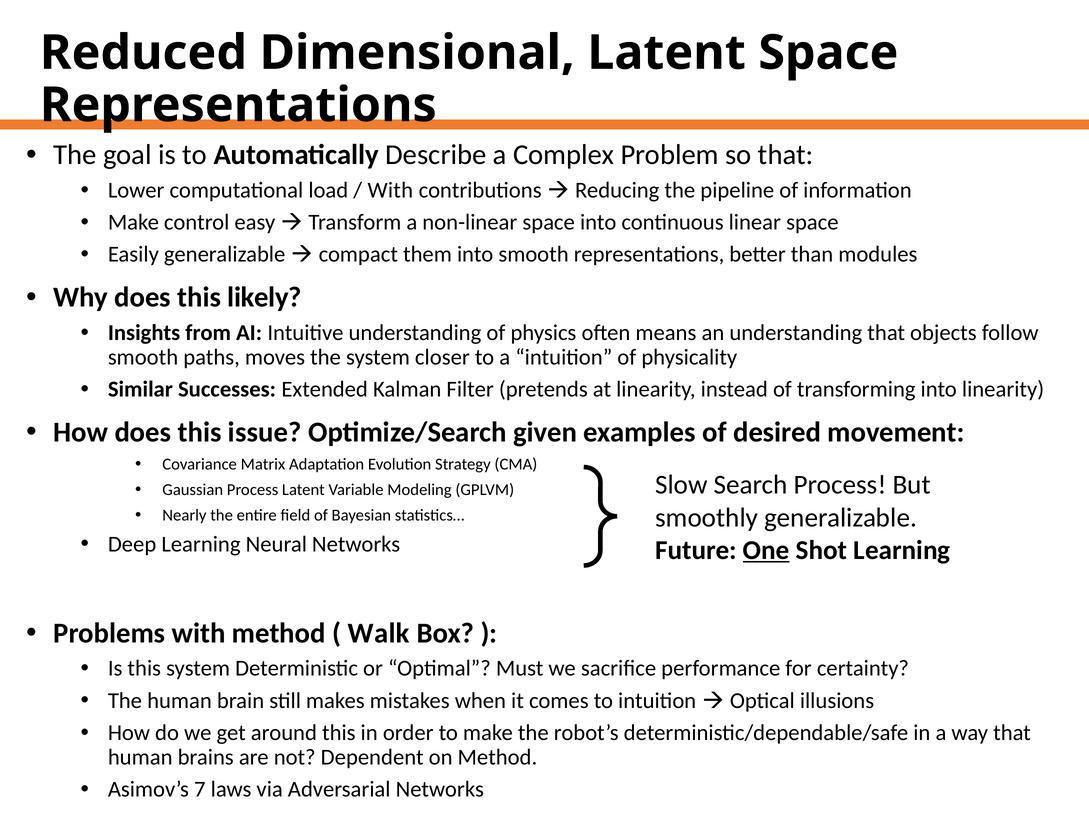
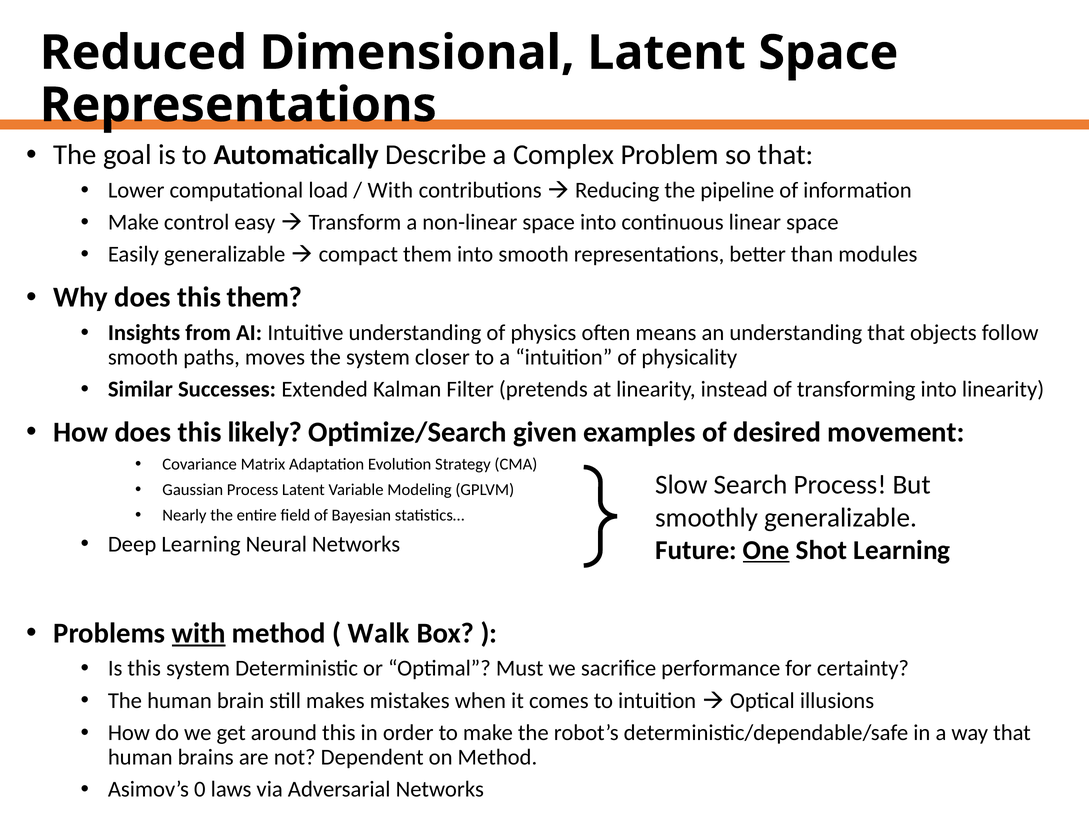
this likely: likely -> them
issue: issue -> likely
with at (199, 633) underline: none -> present
7: 7 -> 0
